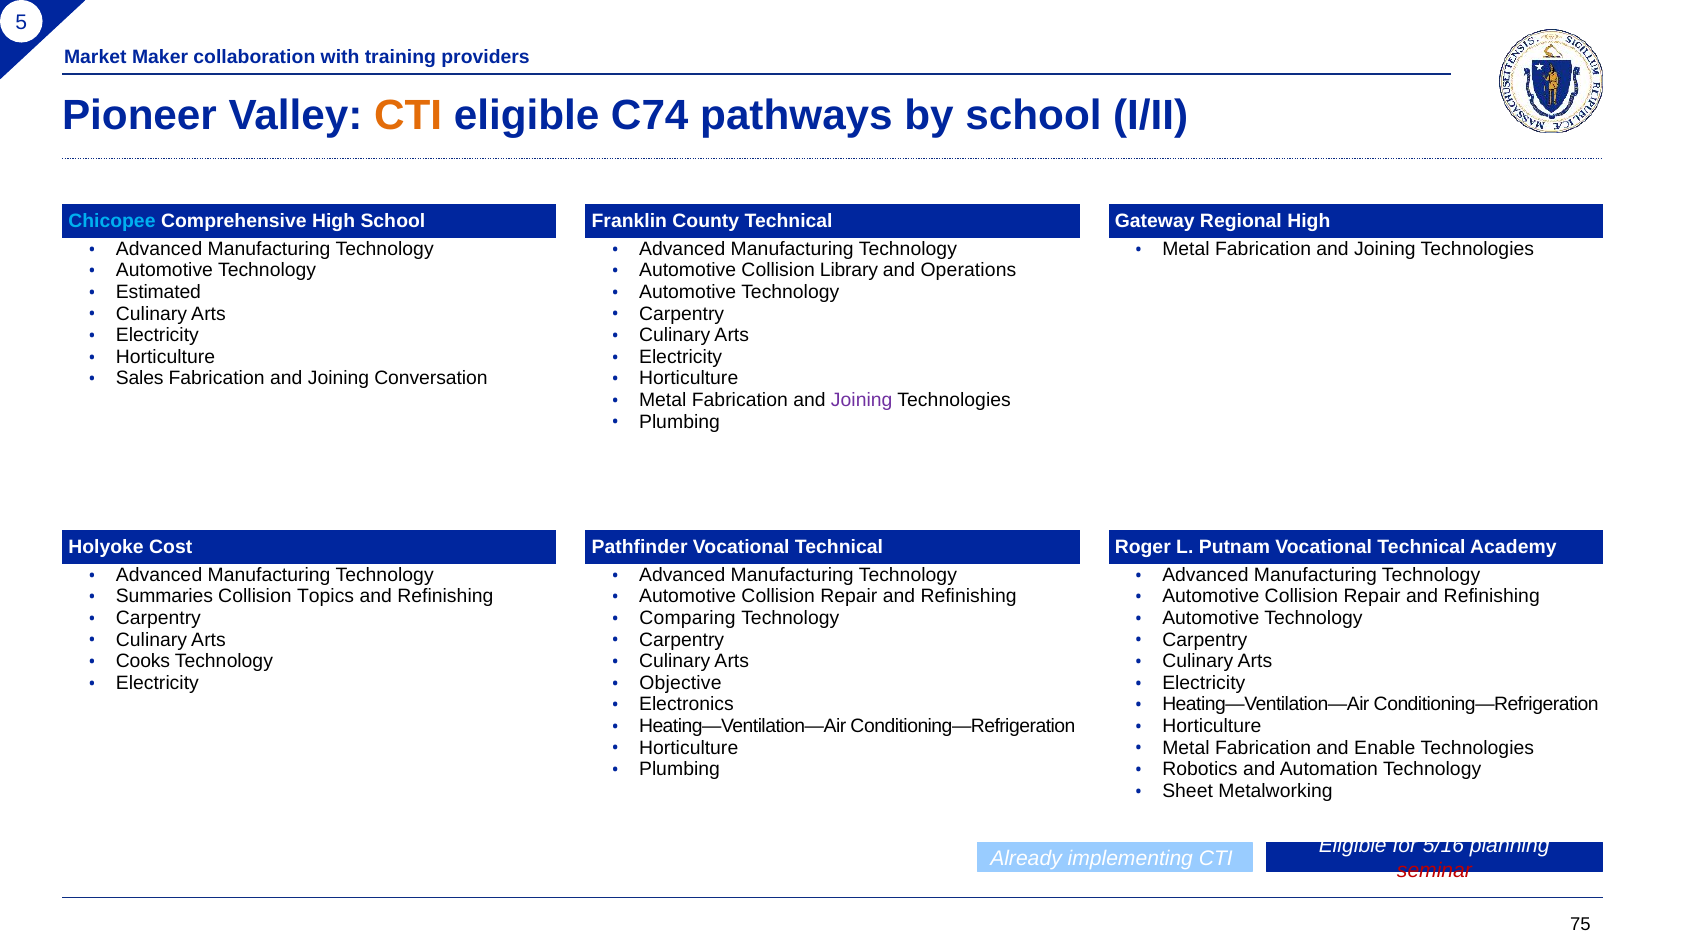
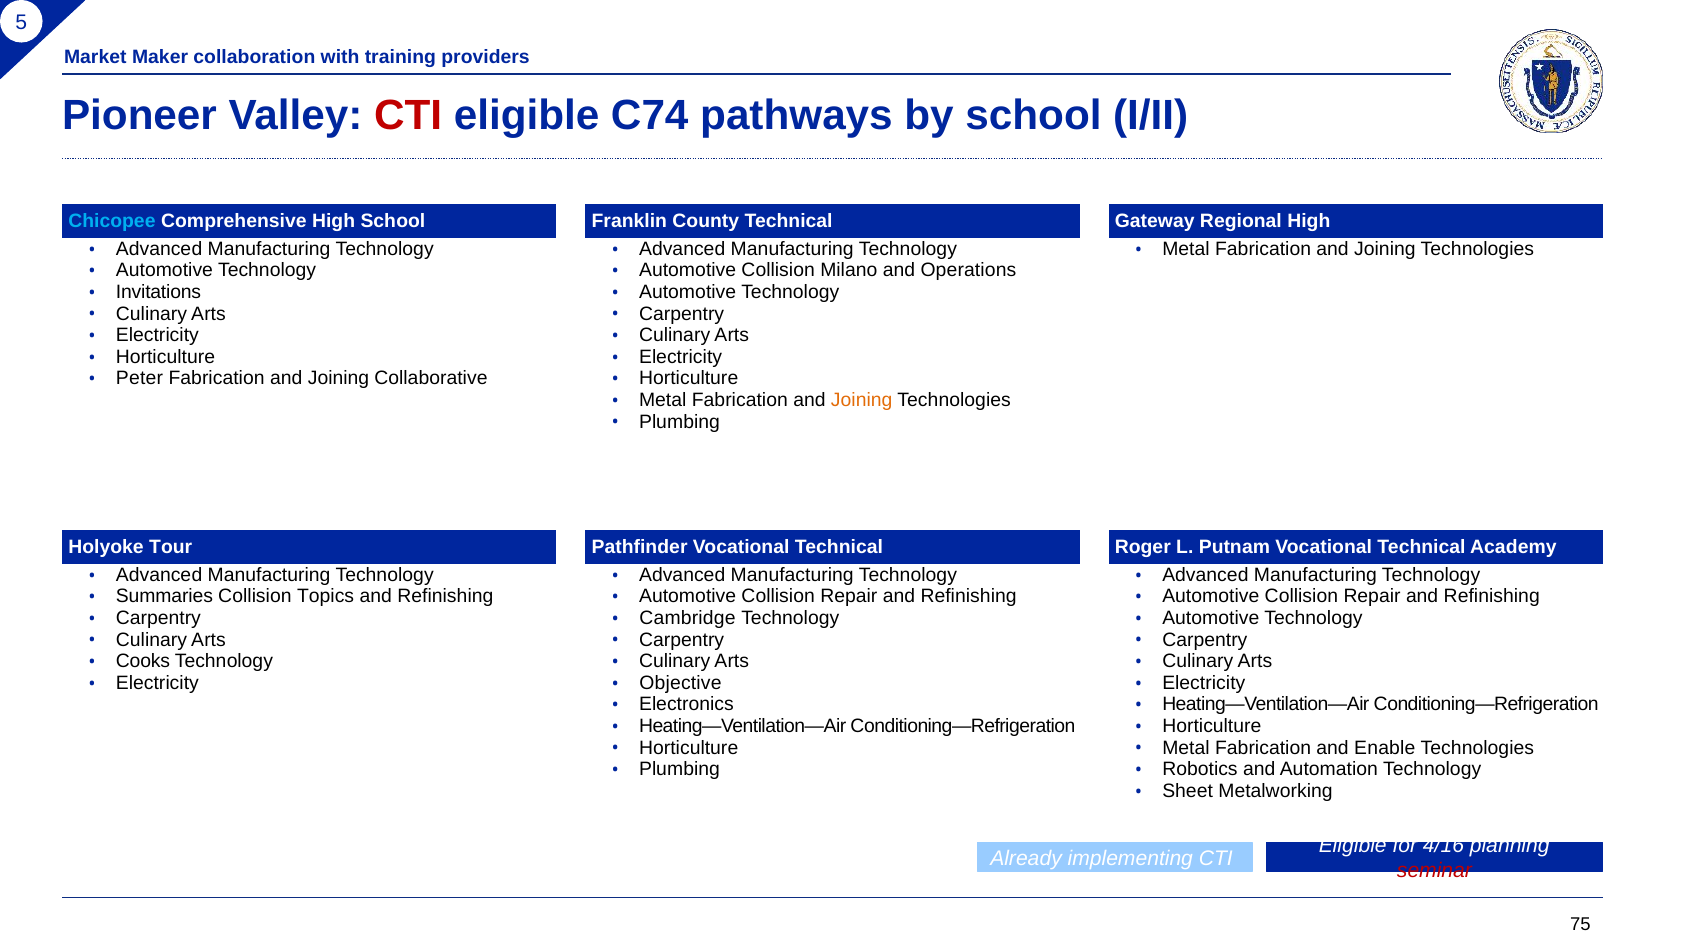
CTI at (408, 116) colour: orange -> red
Library: Library -> Milano
Estimated: Estimated -> Invitations
Sales: Sales -> Peter
Conversation: Conversation -> Collaborative
Joining at (862, 400) colour: purple -> orange
Cost: Cost -> Tour
Comparing: Comparing -> Cambridge
5/16: 5/16 -> 4/16
